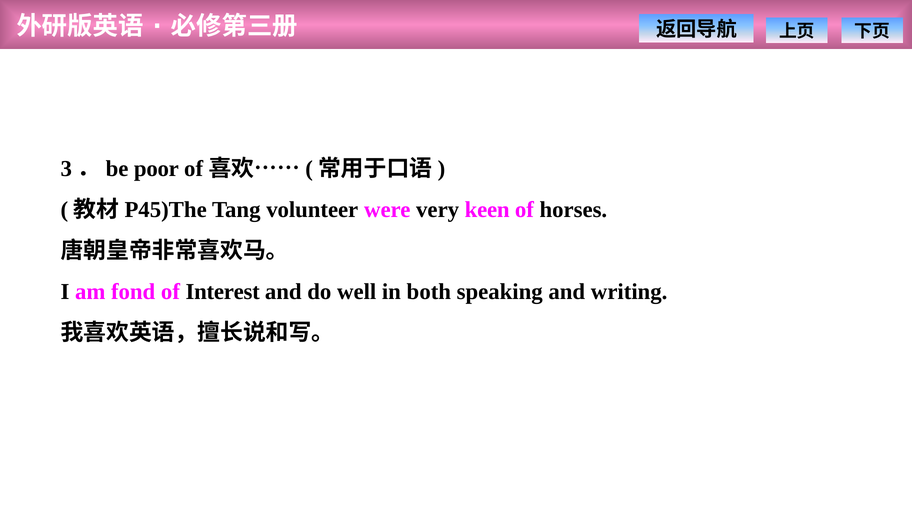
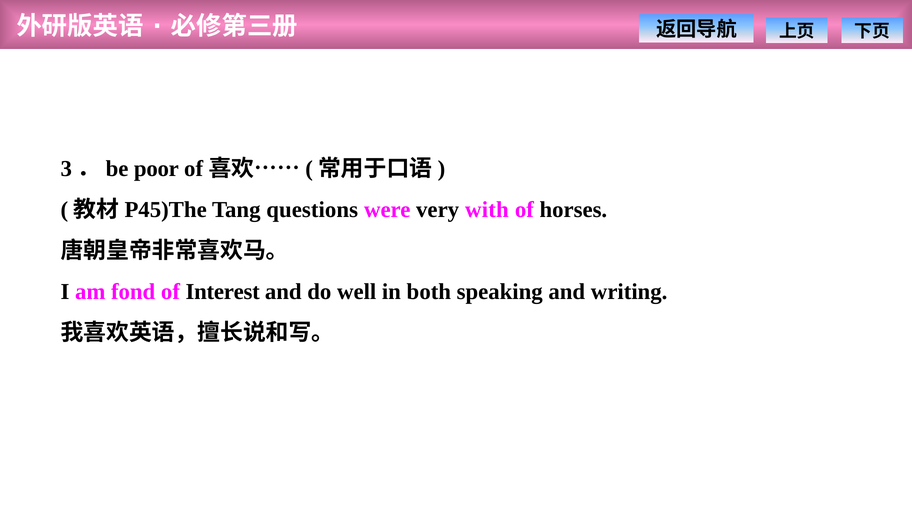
volunteer: volunteer -> questions
keen: keen -> with
